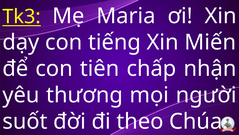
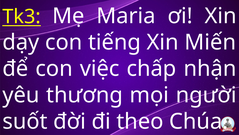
tiên: tiên -> việc
